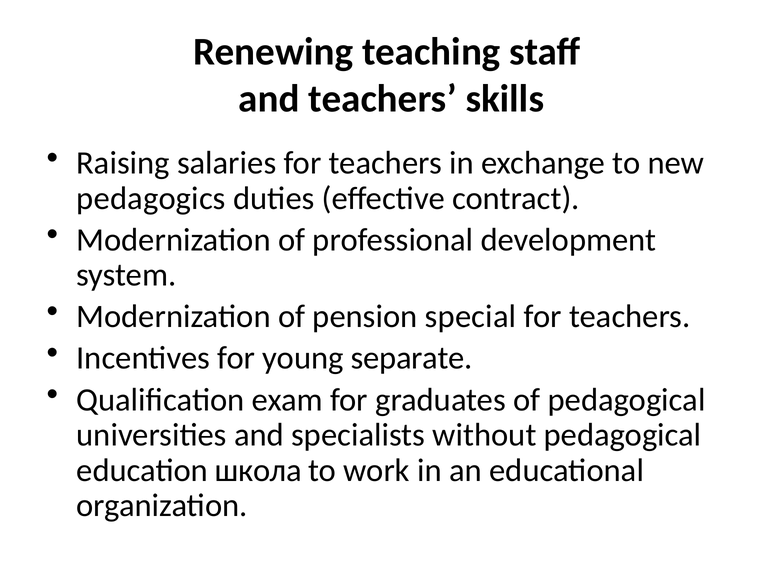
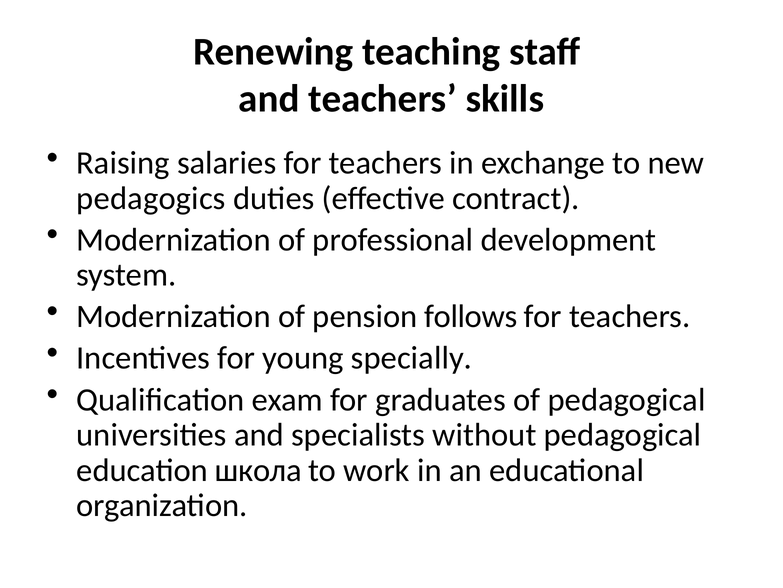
special: special -> follows
separate: separate -> specially
